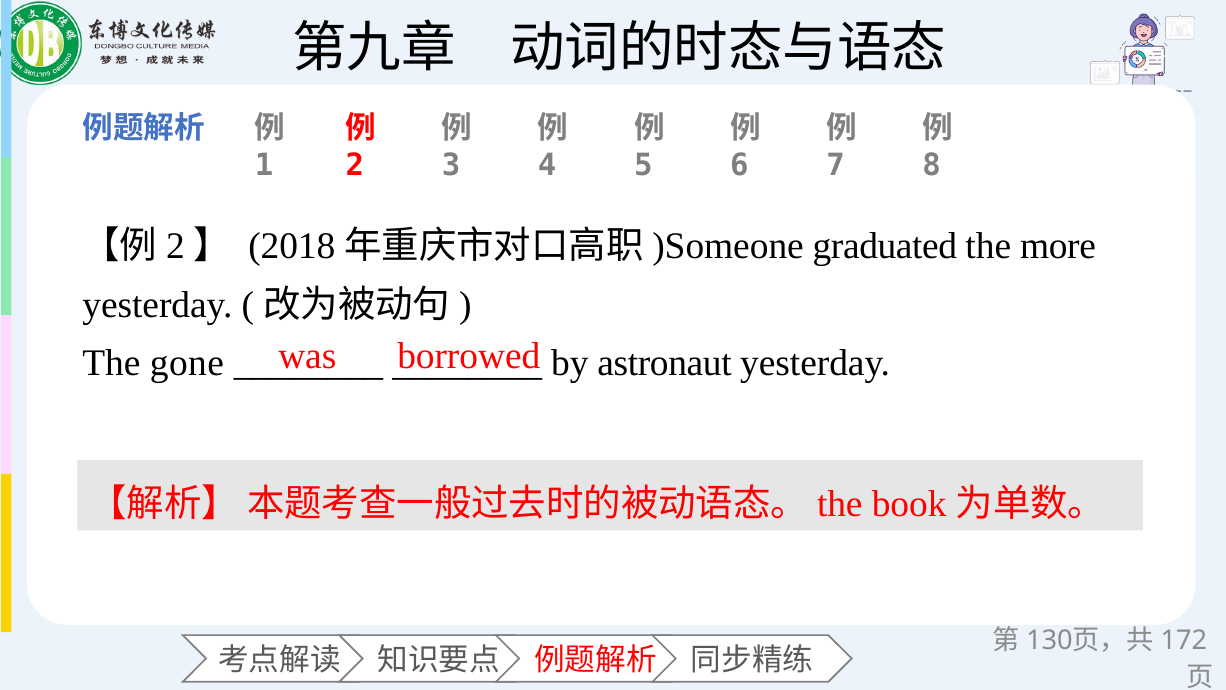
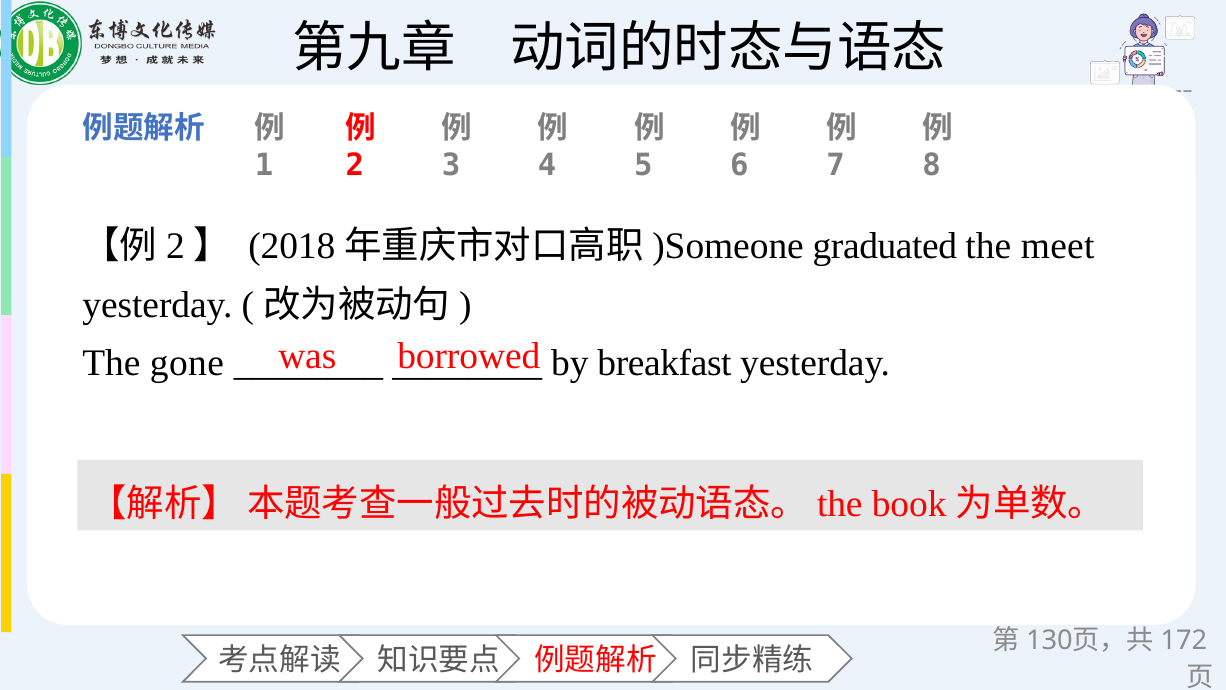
more: more -> meet
astronaut: astronaut -> breakfast
